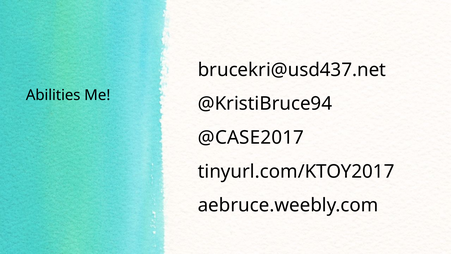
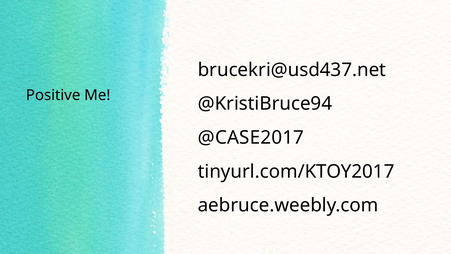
Abilities: Abilities -> Positive
